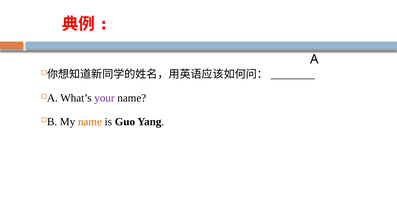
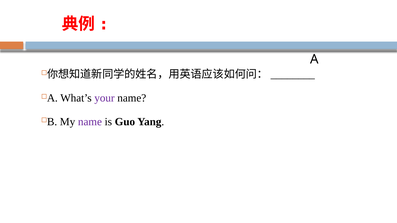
name at (90, 122) colour: orange -> purple
